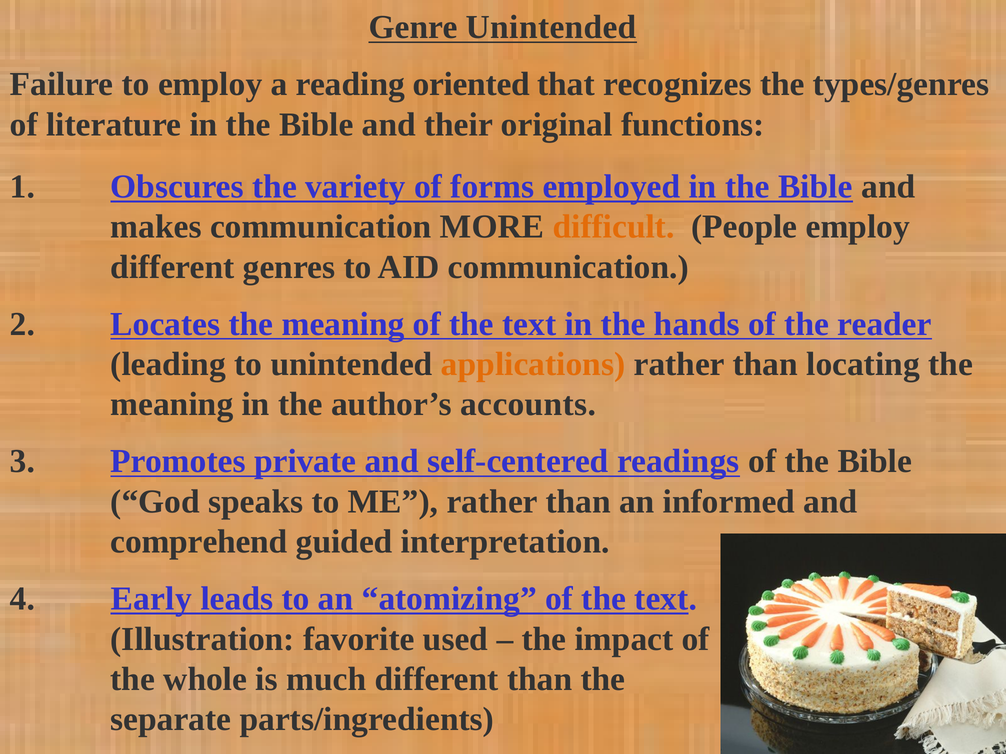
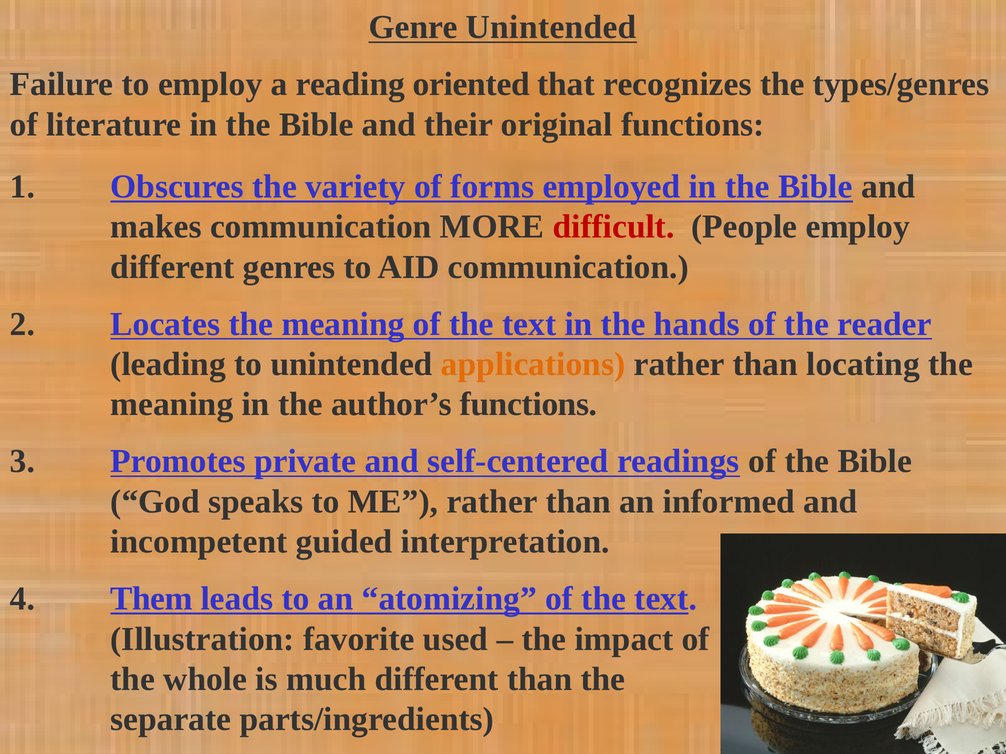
difficult colour: orange -> red
author’s accounts: accounts -> functions
comprehend: comprehend -> incompetent
Early: Early -> Them
